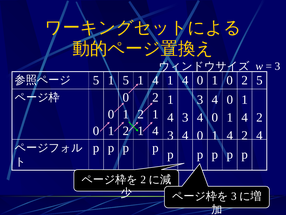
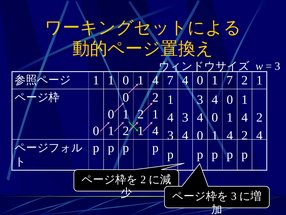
5 at (96, 80): 5 -> 1
5 at (126, 80): 5 -> 0
1 4 1: 1 -> 7
4 0 1 0: 0 -> 7
5 at (259, 80): 5 -> 1
